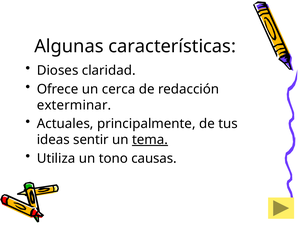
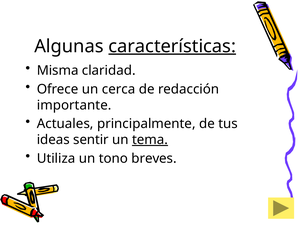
características underline: none -> present
Dioses: Dioses -> Misma
exterminar: exterminar -> importante
causas: causas -> breves
